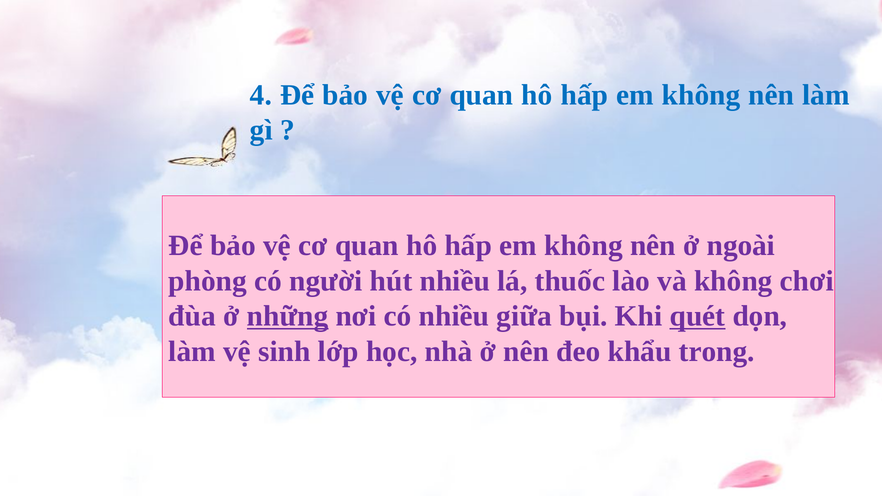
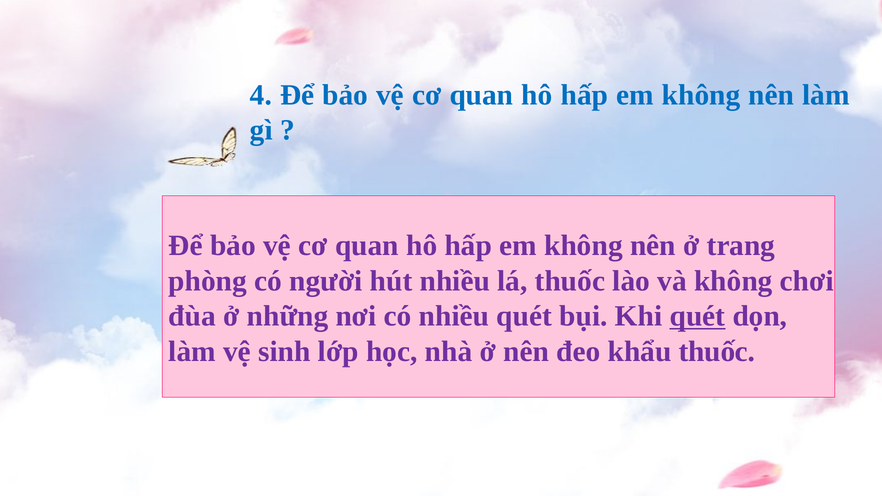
ngoài: ngoài -> trang
những underline: present -> none
nhiều giữa: giữa -> quét
khẩu trong: trong -> thuốc
